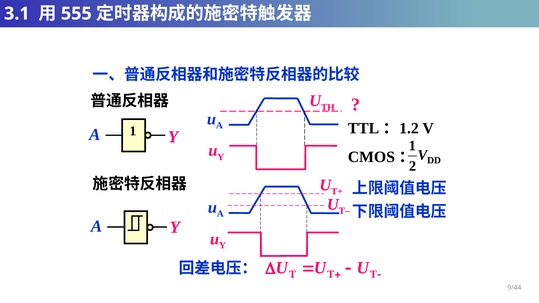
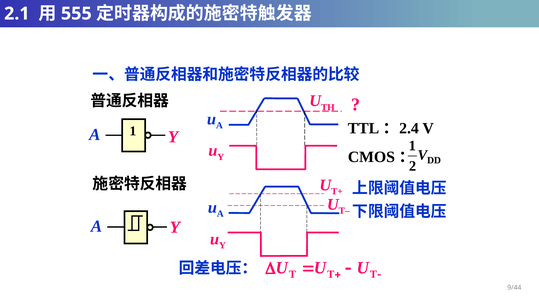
3.1: 3.1 -> 2.1
1.2: 1.2 -> 2.4
